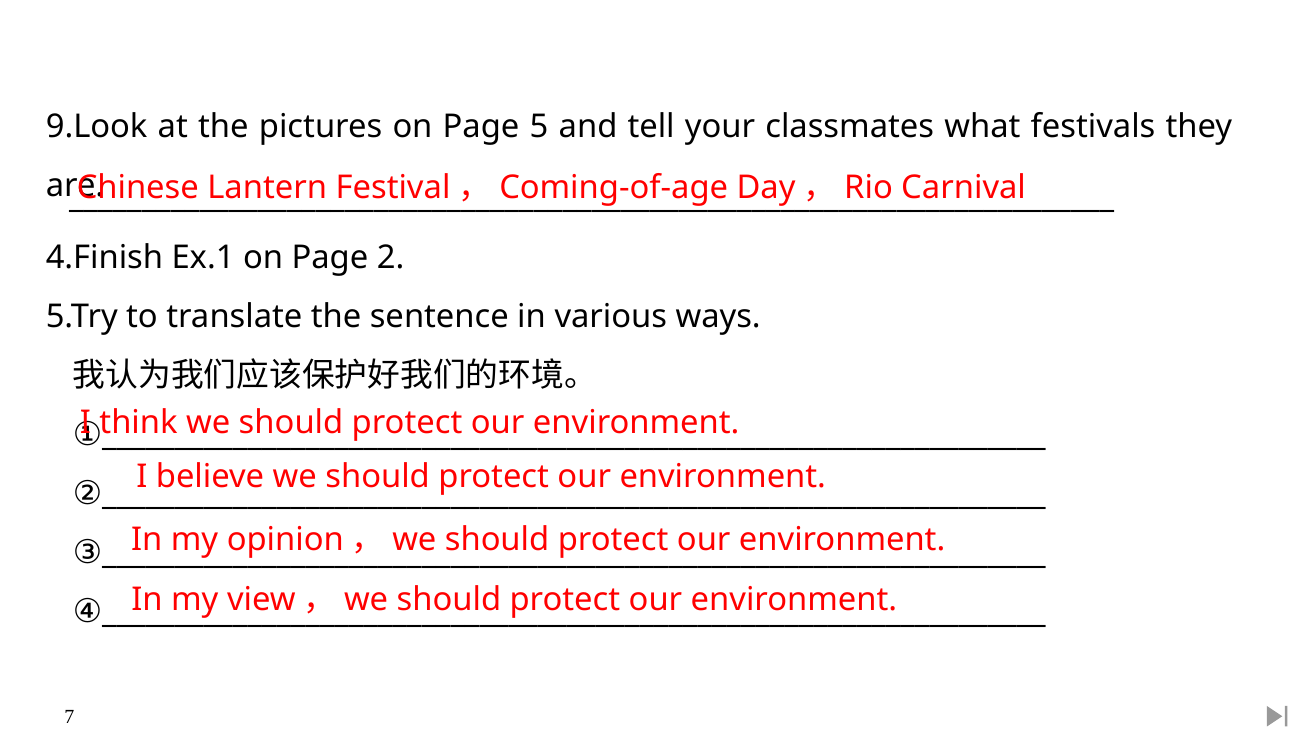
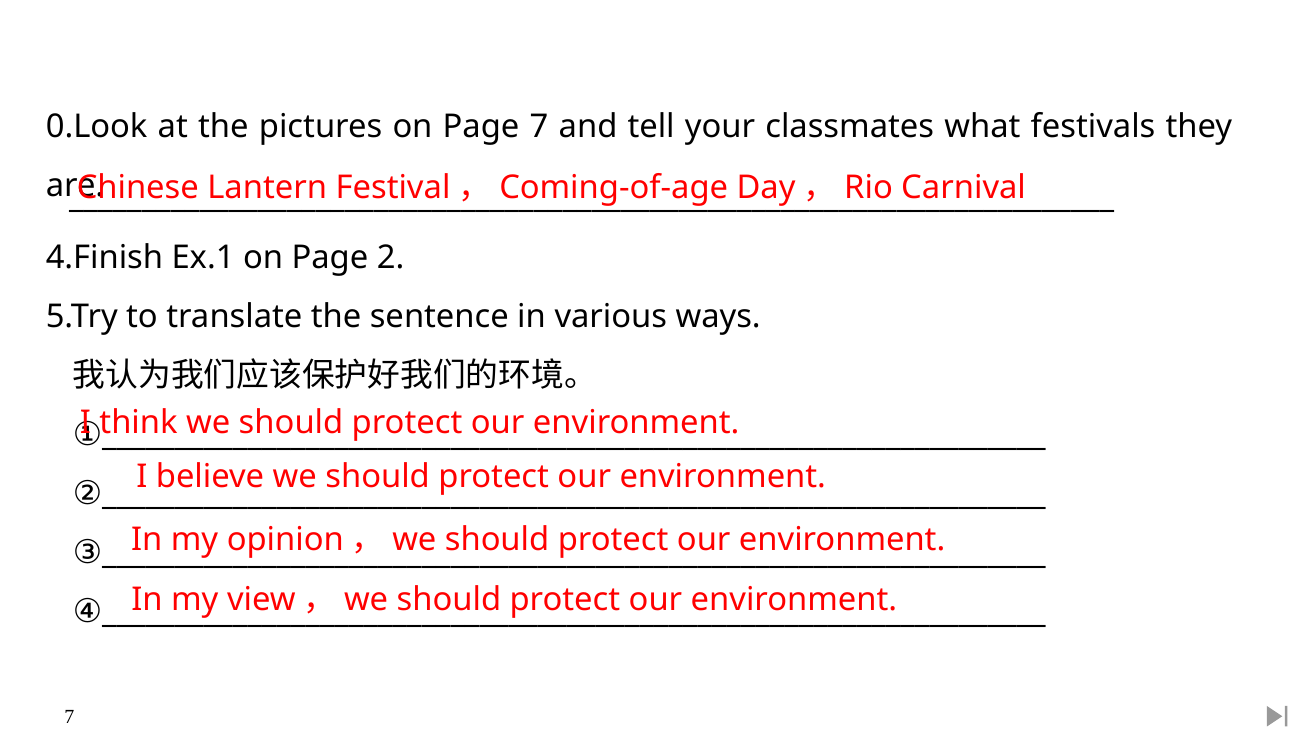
9.Look: 9.Look -> 0.Look
Page 5: 5 -> 7
